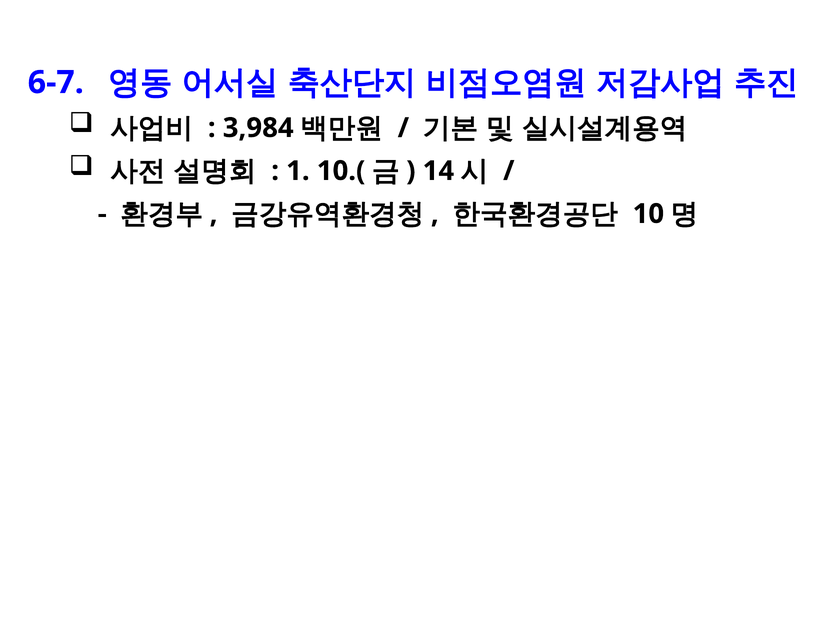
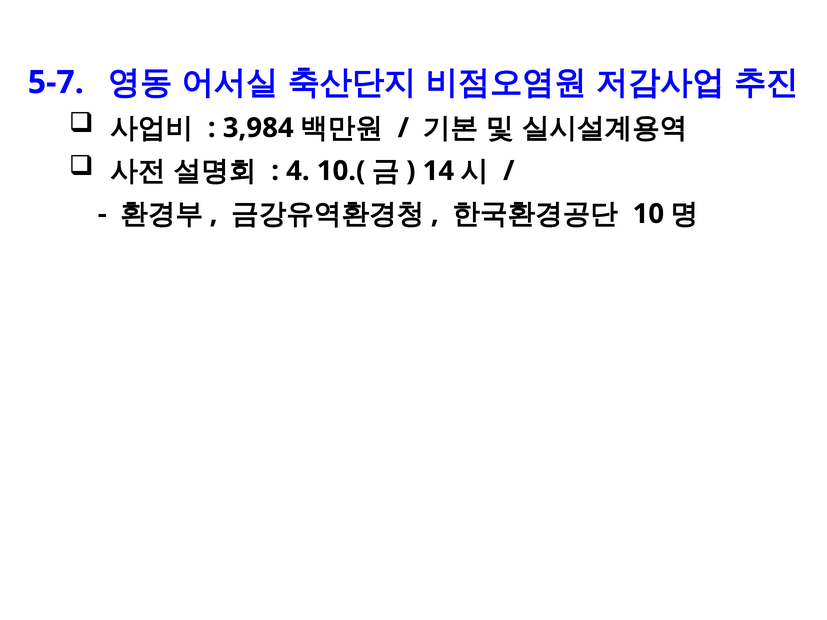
6-7: 6-7 -> 5-7
1: 1 -> 4
